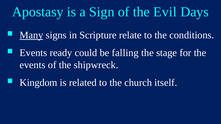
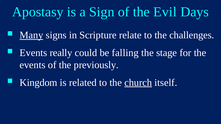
conditions: conditions -> challenges
ready: ready -> really
shipwreck: shipwreck -> previously
church underline: none -> present
